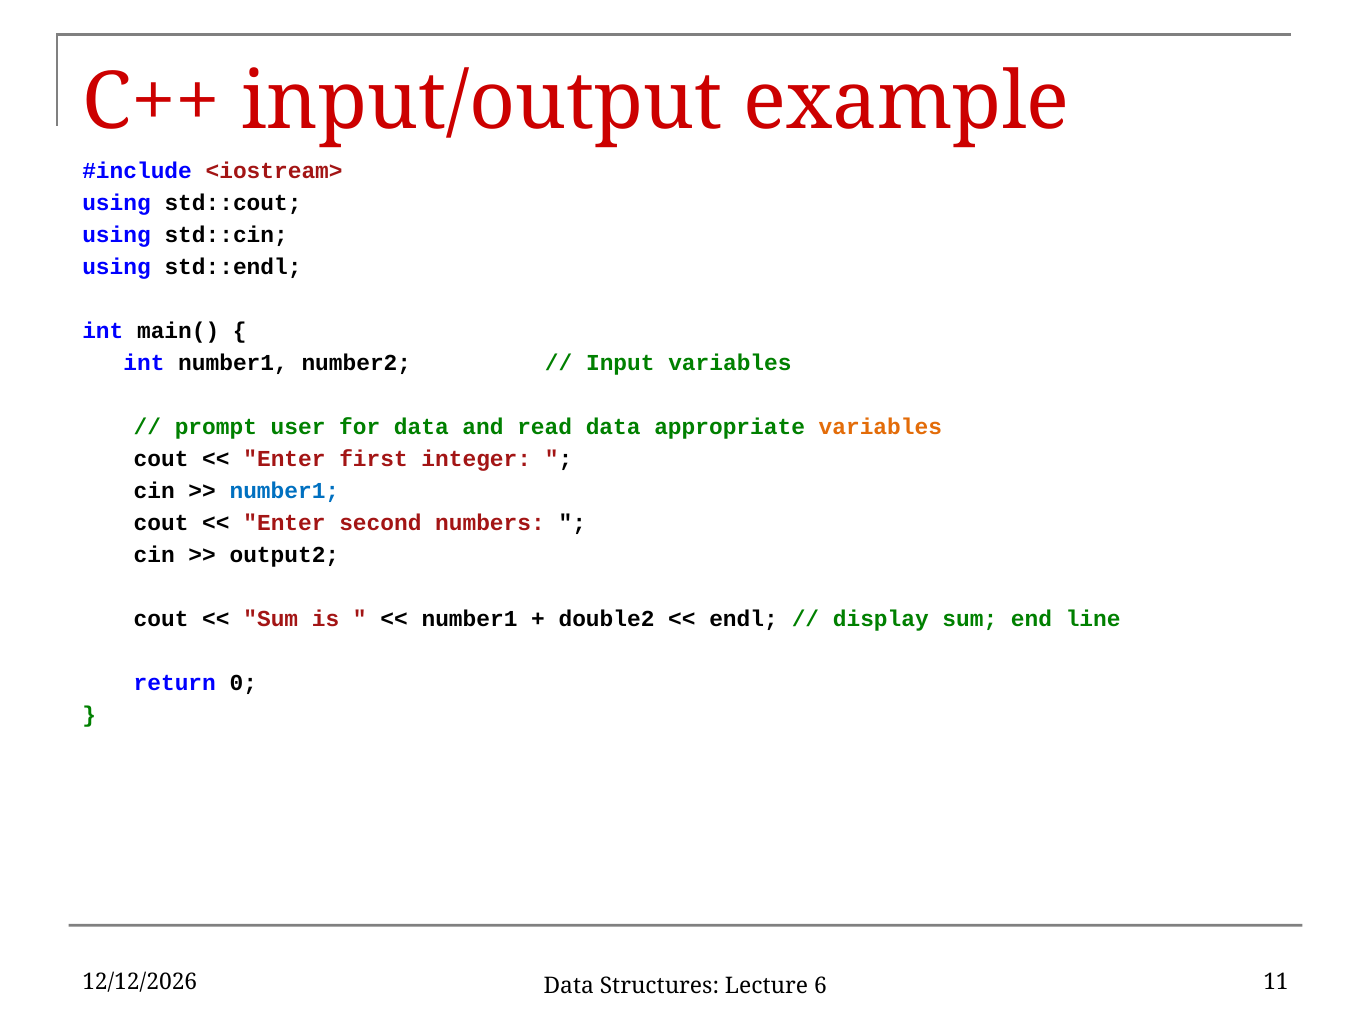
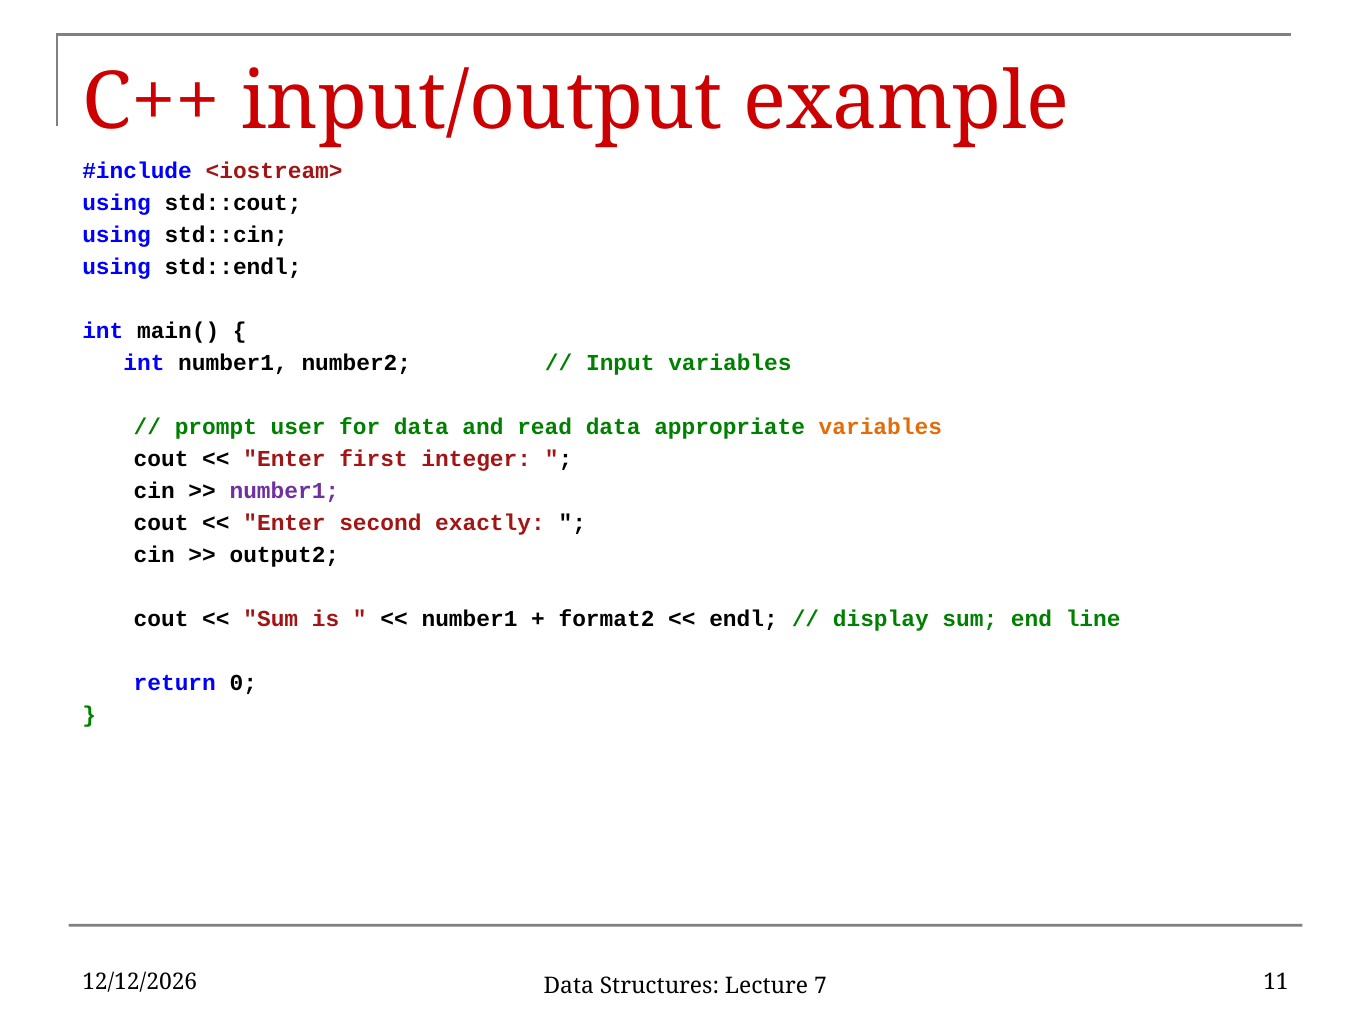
number1 at (284, 491) colour: blue -> purple
numbers: numbers -> exactly
double2: double2 -> format2
6: 6 -> 7
